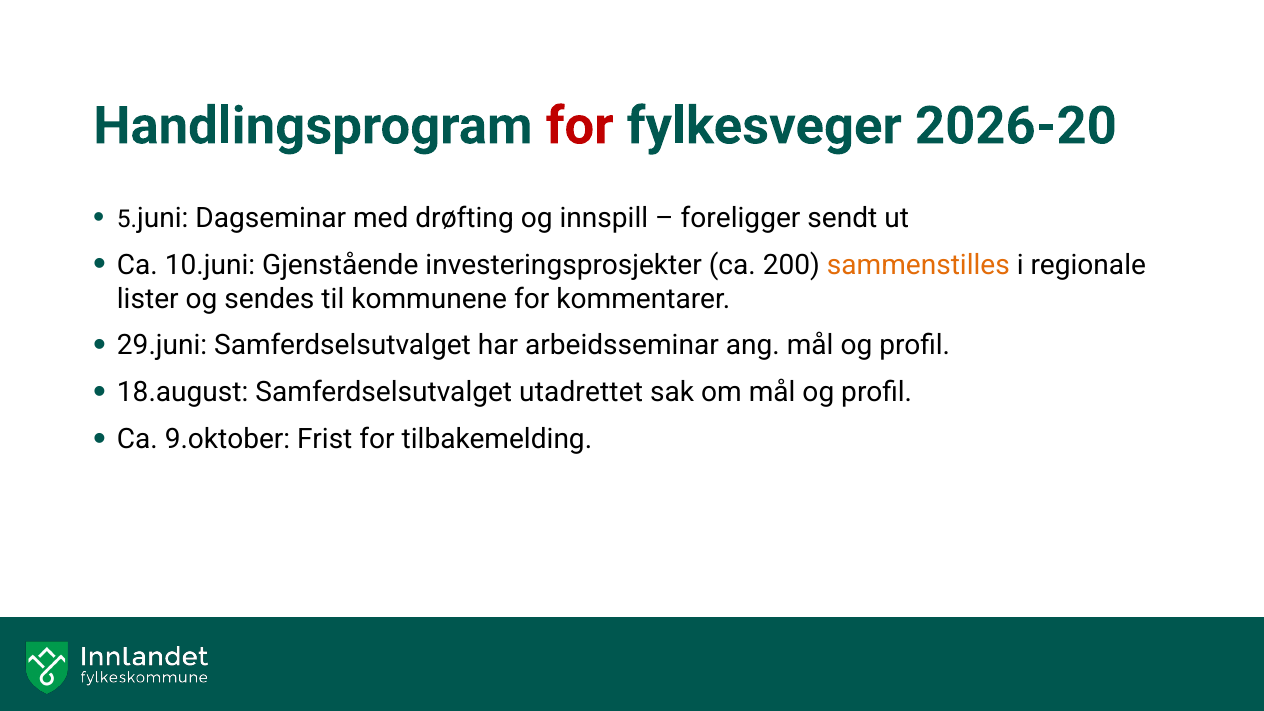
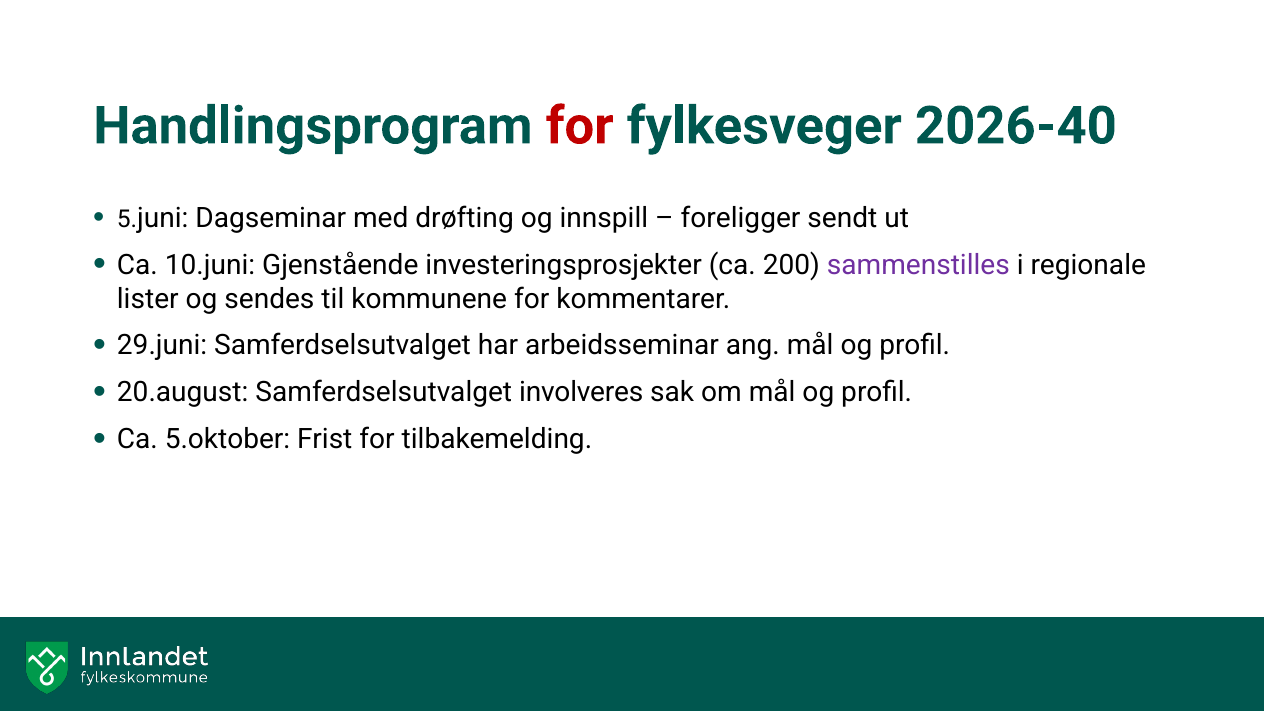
2026-20: 2026-20 -> 2026-40
sammenstilles colour: orange -> purple
18.august: 18.august -> 20.august
utadrettet: utadrettet -> involveres
9.oktober: 9.oktober -> 5.oktober
